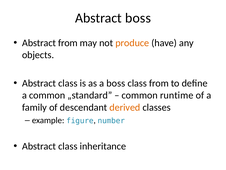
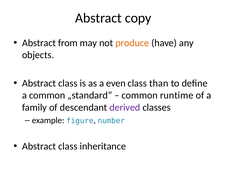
Abstract boss: boss -> copy
a boss: boss -> even
class from: from -> than
derived colour: orange -> purple
